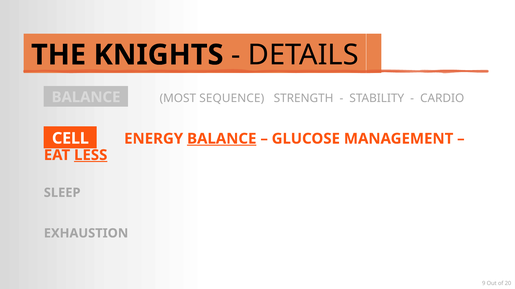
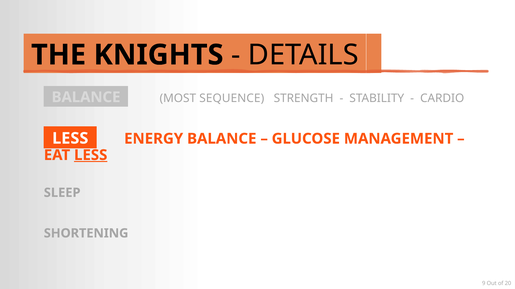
CELL at (70, 139): CELL -> LESS
BALANCE at (222, 139) underline: present -> none
EXHAUSTION: EXHAUSTION -> SHORTENING
